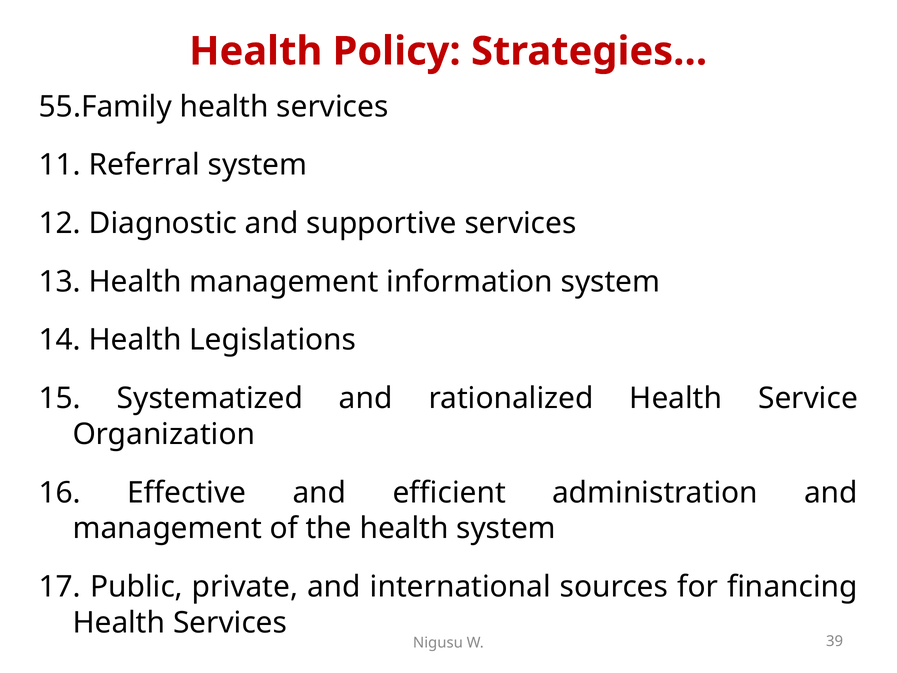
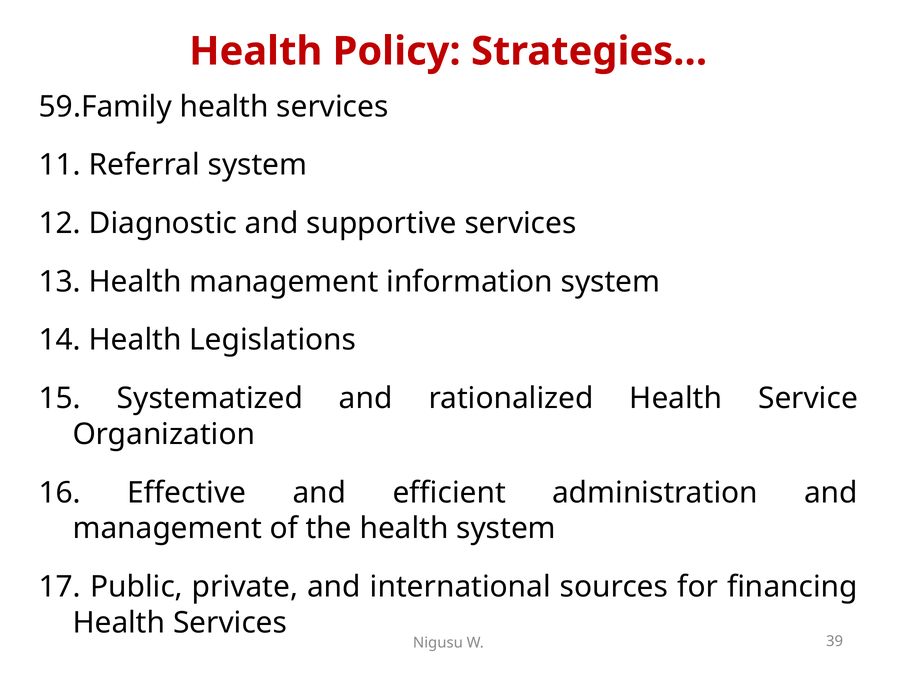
55.Family: 55.Family -> 59.Family
